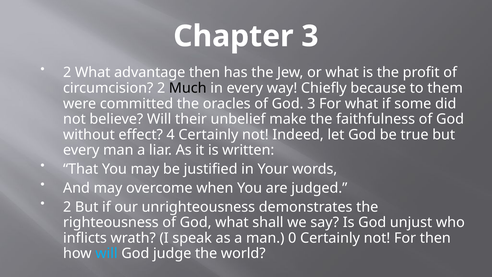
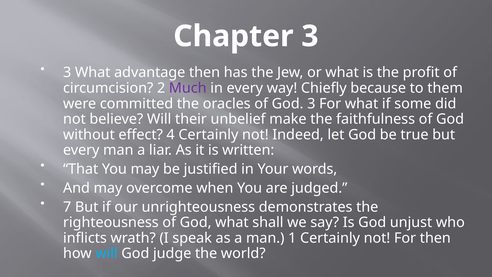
2 at (67, 73): 2 -> 3
Much colour: black -> purple
2 at (67, 207): 2 -> 7
0: 0 -> 1
